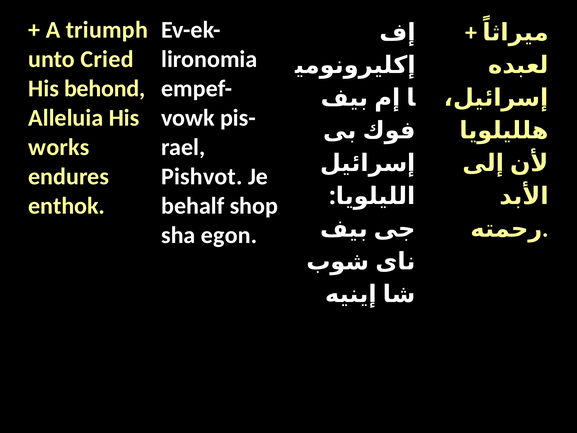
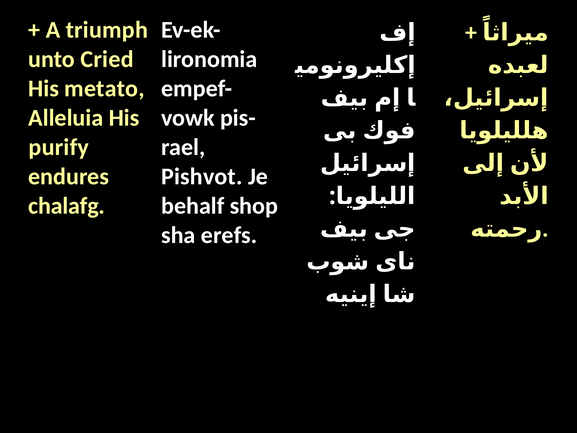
behond: behond -> metato
works: works -> purify
enthok: enthok -> chalafg
egon: egon -> erefs
